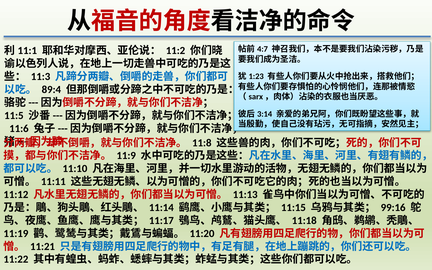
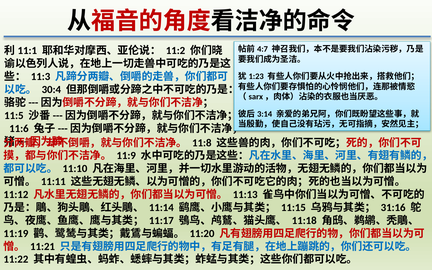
89:4: 89:4 -> 30:4
99:16: 99:16 -> 31:16
